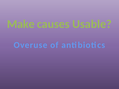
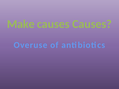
causes Usable: Usable -> Causes
